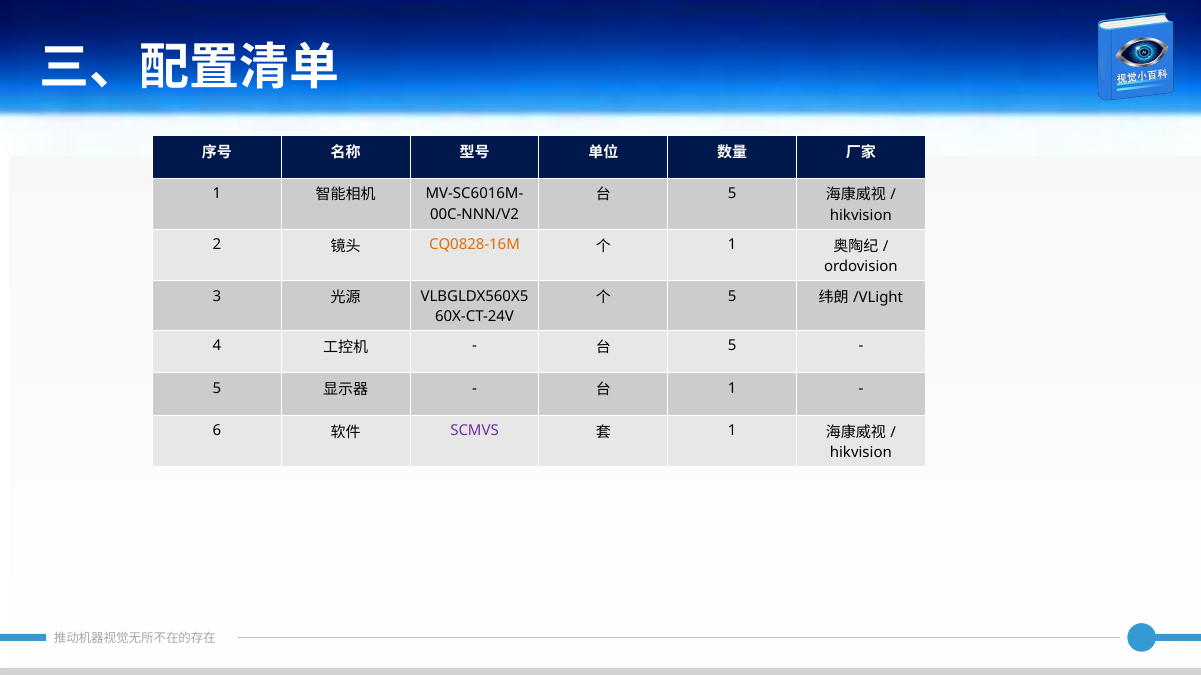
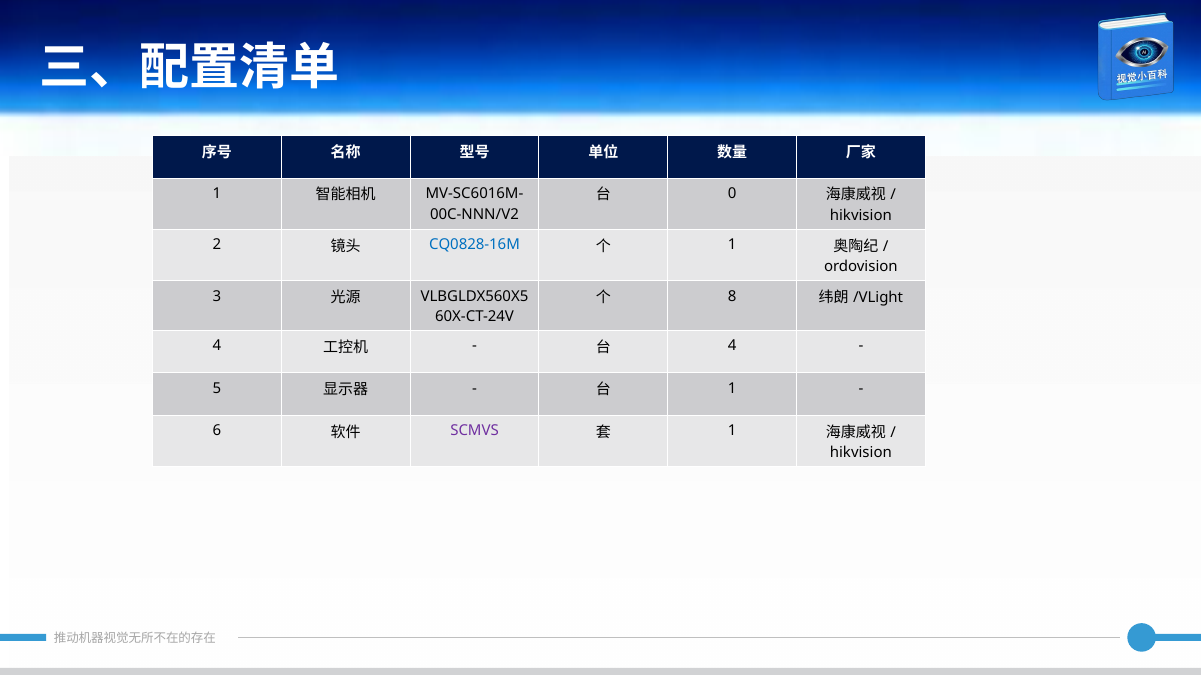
5 at (732, 194): 5 -> 0
CQ0828-16M colour: orange -> blue
5 at (732, 296): 5 -> 8
5 at (732, 346): 5 -> 4
